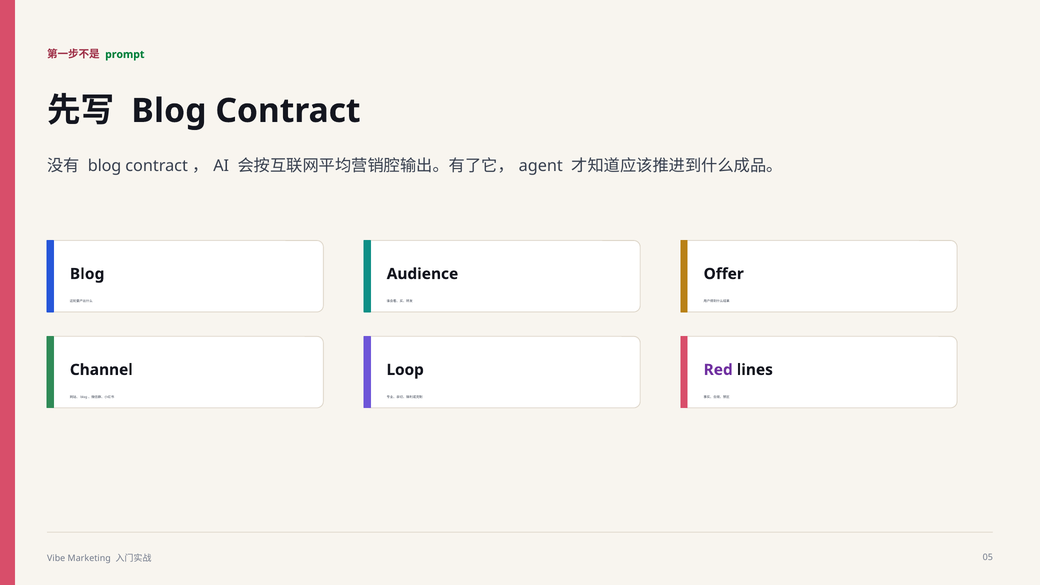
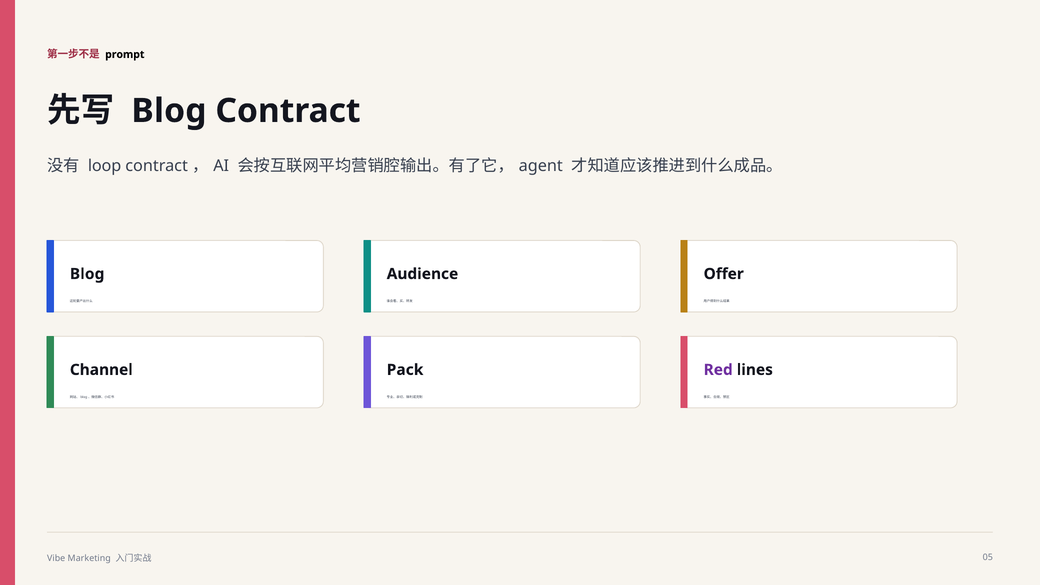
prompt colour: green -> black
blog at (105, 166): blog -> loop
Loop: Loop -> Pack
